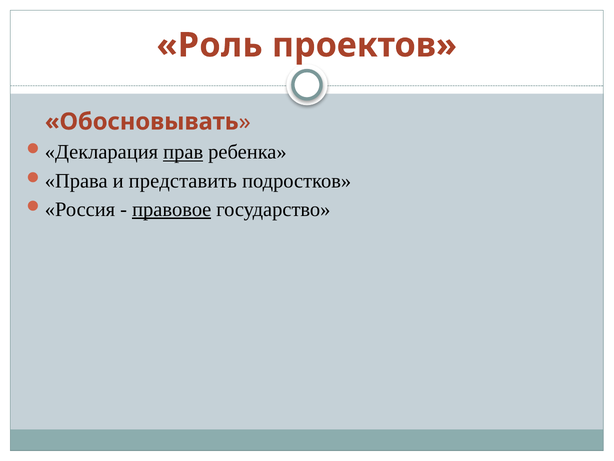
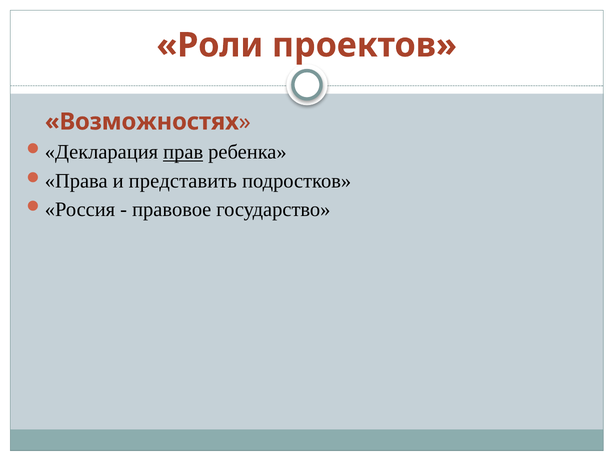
Роль: Роль -> Роли
Обосновывать: Обосновывать -> Возможностях
правовое underline: present -> none
